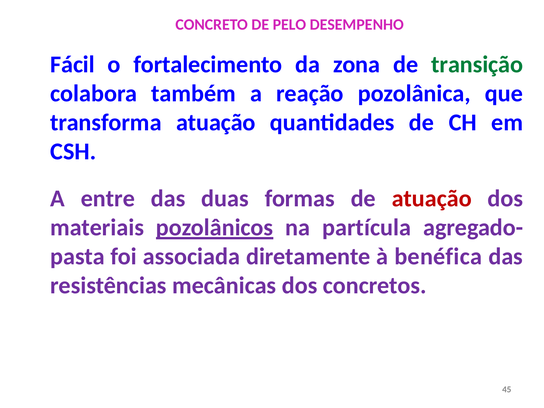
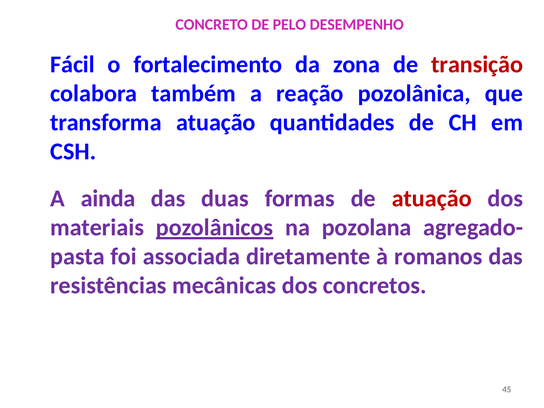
transição colour: green -> red
entre: entre -> ainda
partícula: partícula -> pozolana
benéfica: benéfica -> romanos
